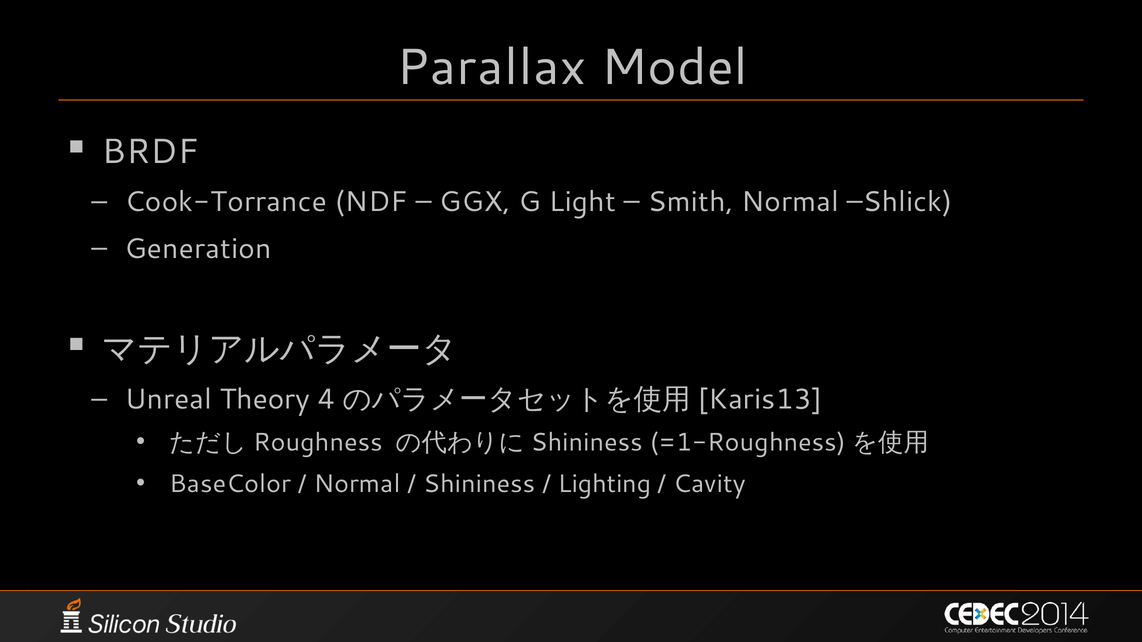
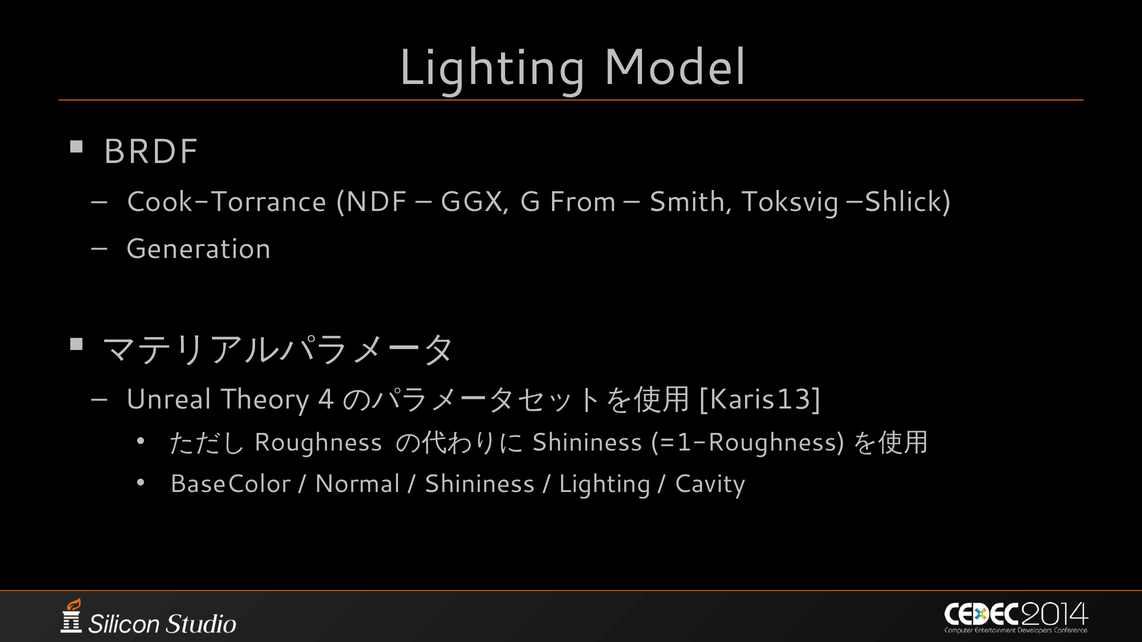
Parallax at (491, 68): Parallax -> Lighting
Light: Light -> From
Smith Normal: Normal -> Toksvig
